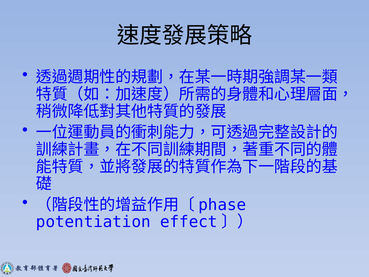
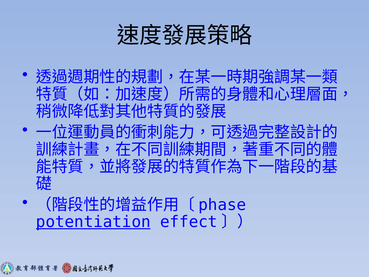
potentiation underline: none -> present
